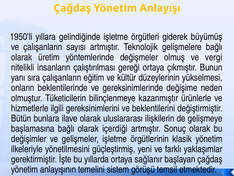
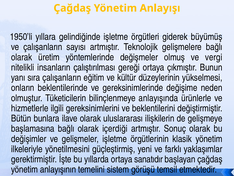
kazanmıştır: kazanmıştır -> anlayışında
sağlanır: sağlanır -> sanatıdır
